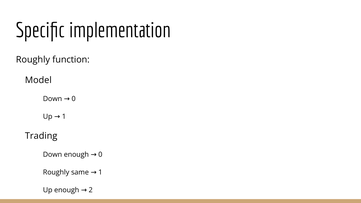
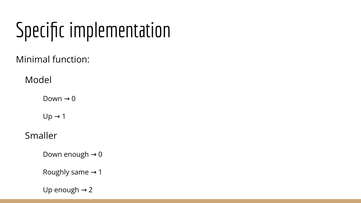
Roughly at (33, 60): Roughly -> Minimal
Trading: Trading -> Smaller
